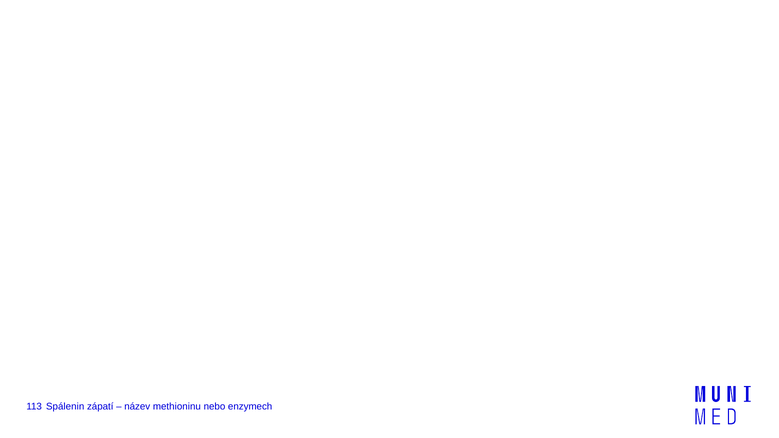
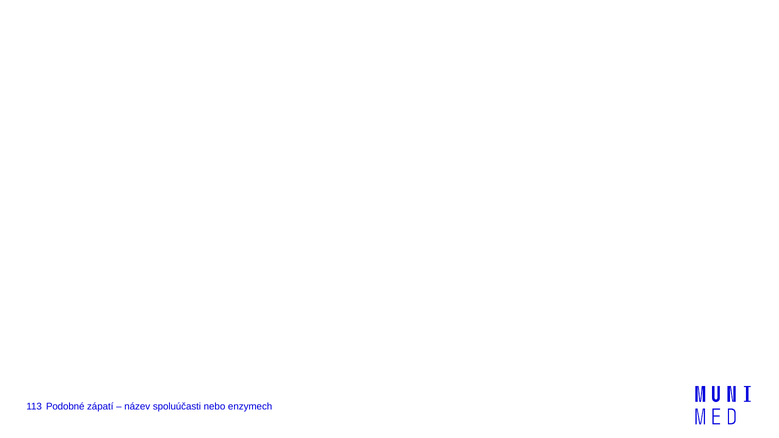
Spálenin: Spálenin -> Podobné
methioninu: methioninu -> spoluúčasti
